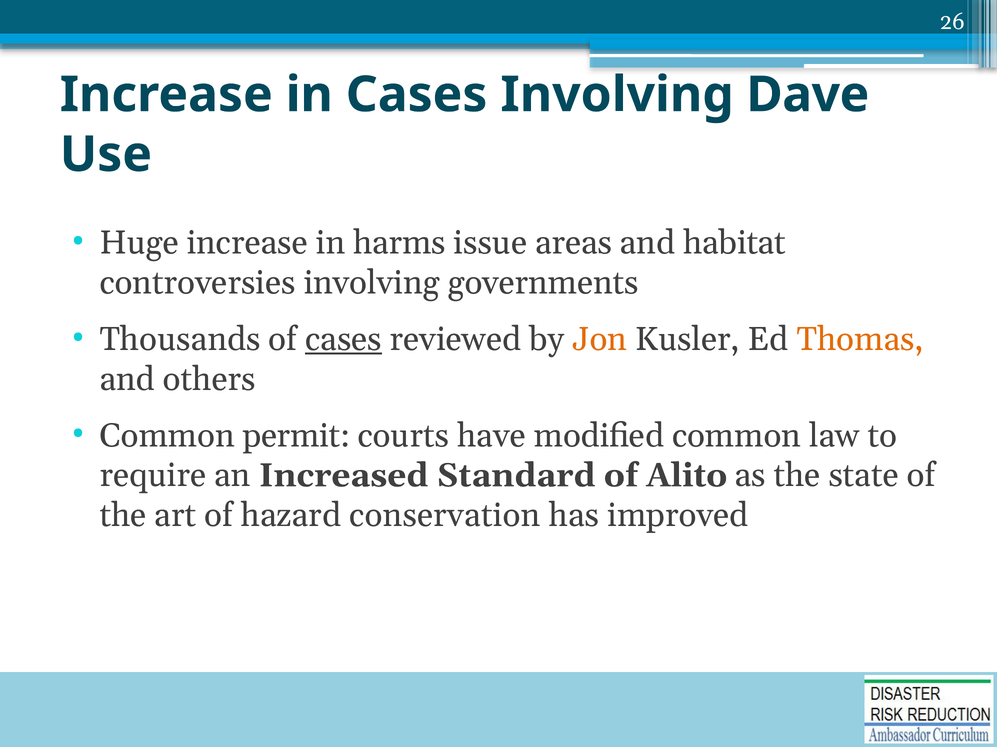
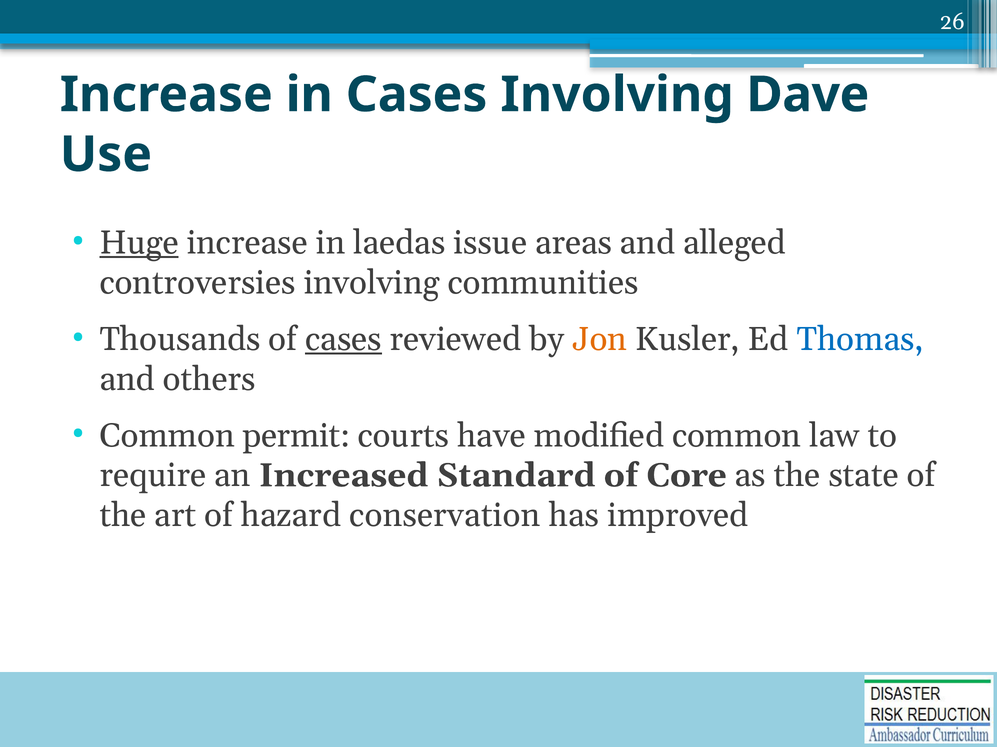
Huge underline: none -> present
harms: harms -> laedas
habitat: habitat -> alleged
governments: governments -> communities
Thomas colour: orange -> blue
Alito: Alito -> Core
